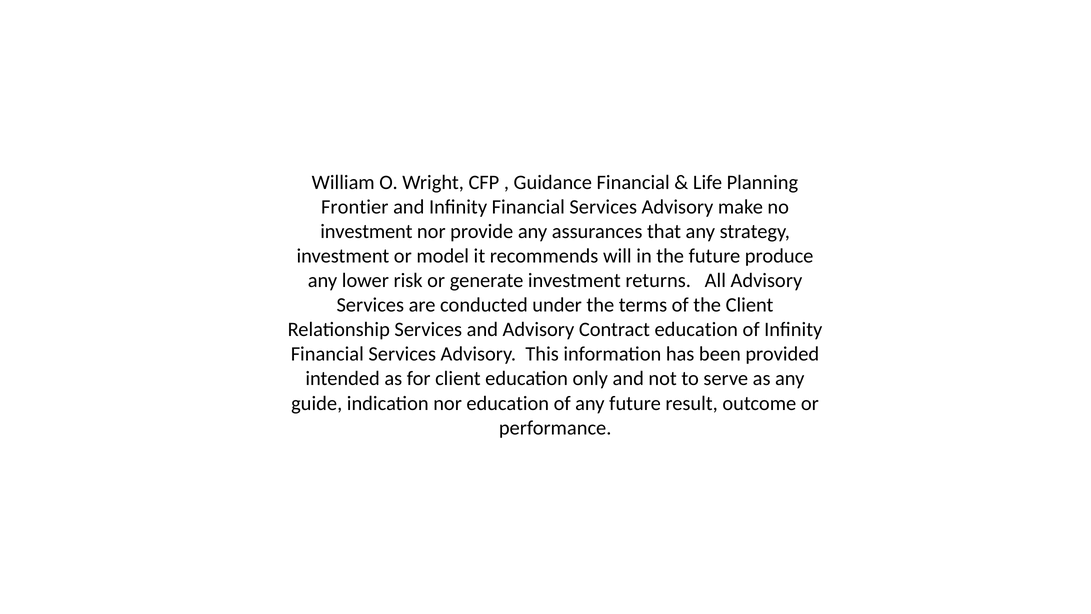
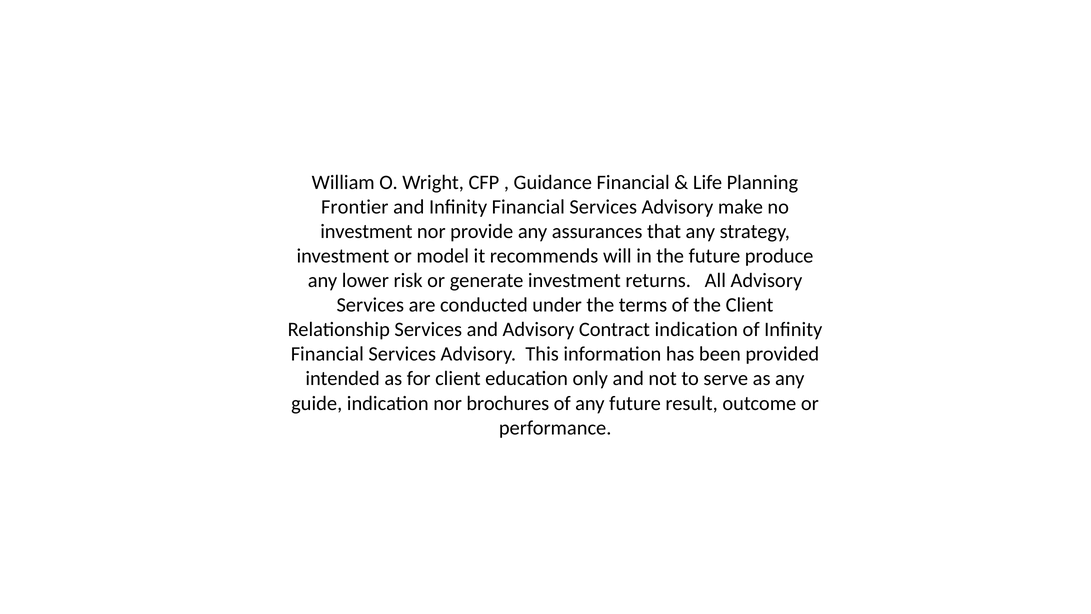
Contract education: education -> indication
nor education: education -> brochures
